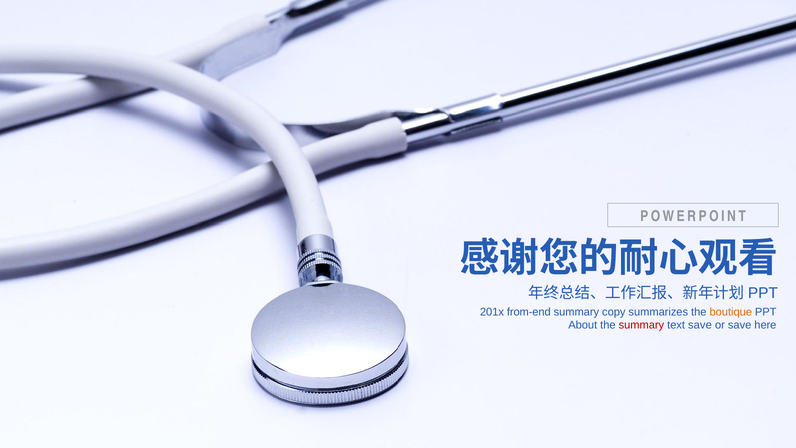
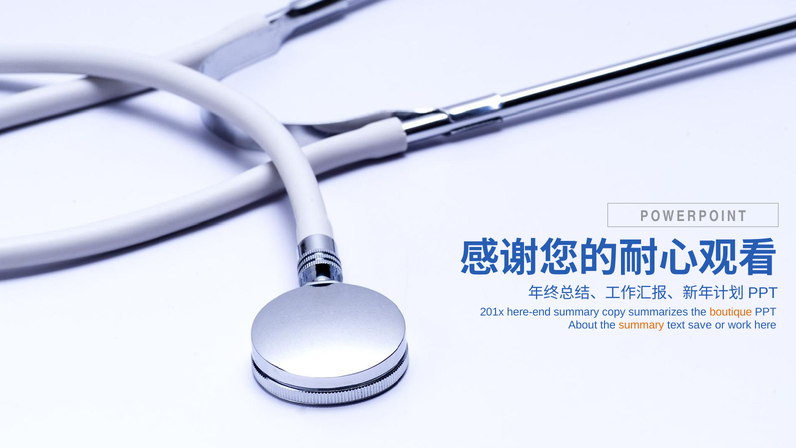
from-end: from-end -> here-end
summary at (641, 325) colour: red -> orange
or save: save -> work
